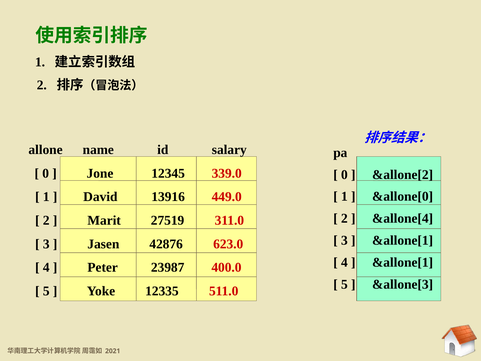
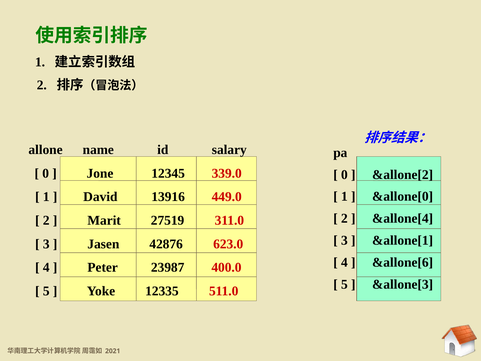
&allone[1 at (403, 262): &allone[1 -> &allone[6
